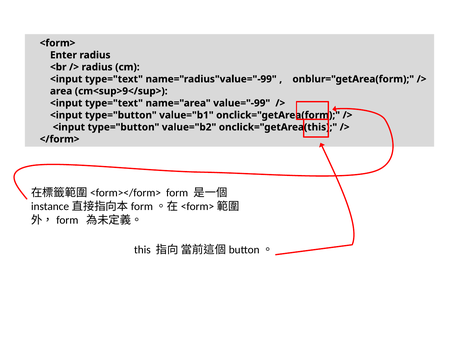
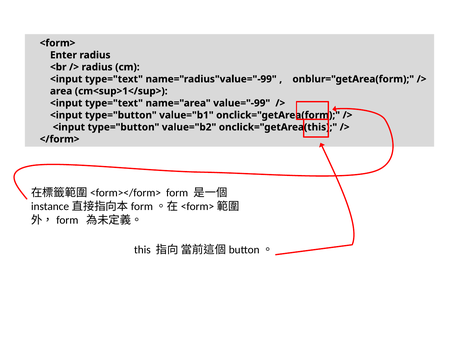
cm<sup>9</sup>: cm<sup>9</sup> -> cm<sup>1</sup>
